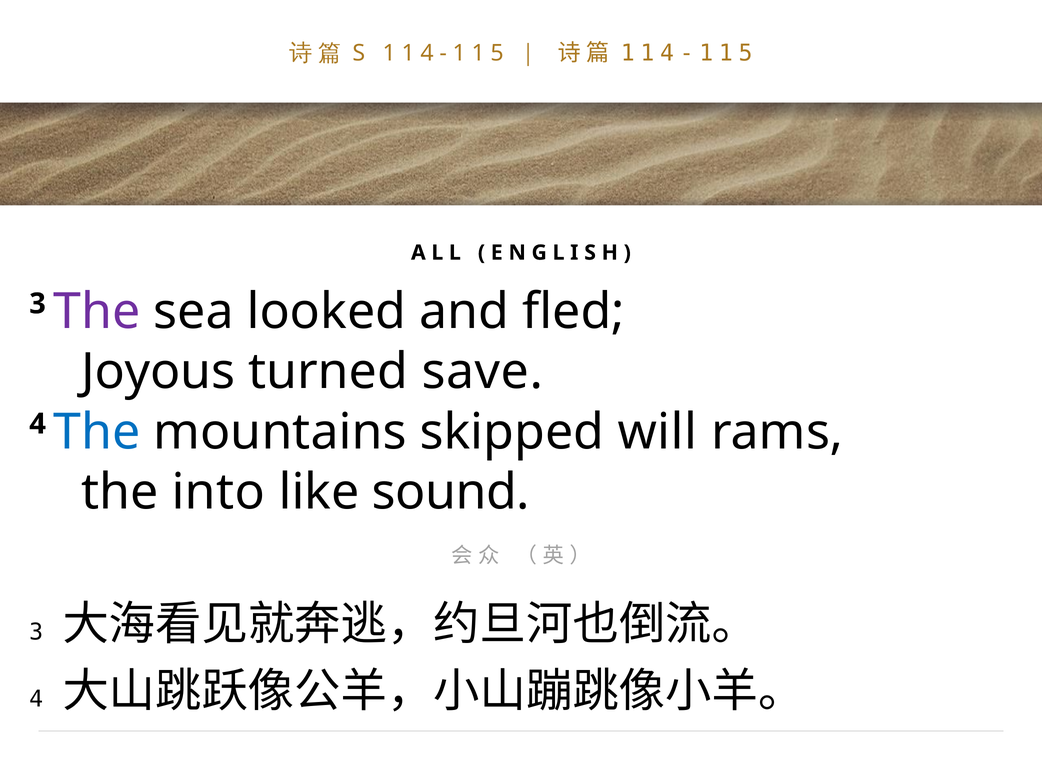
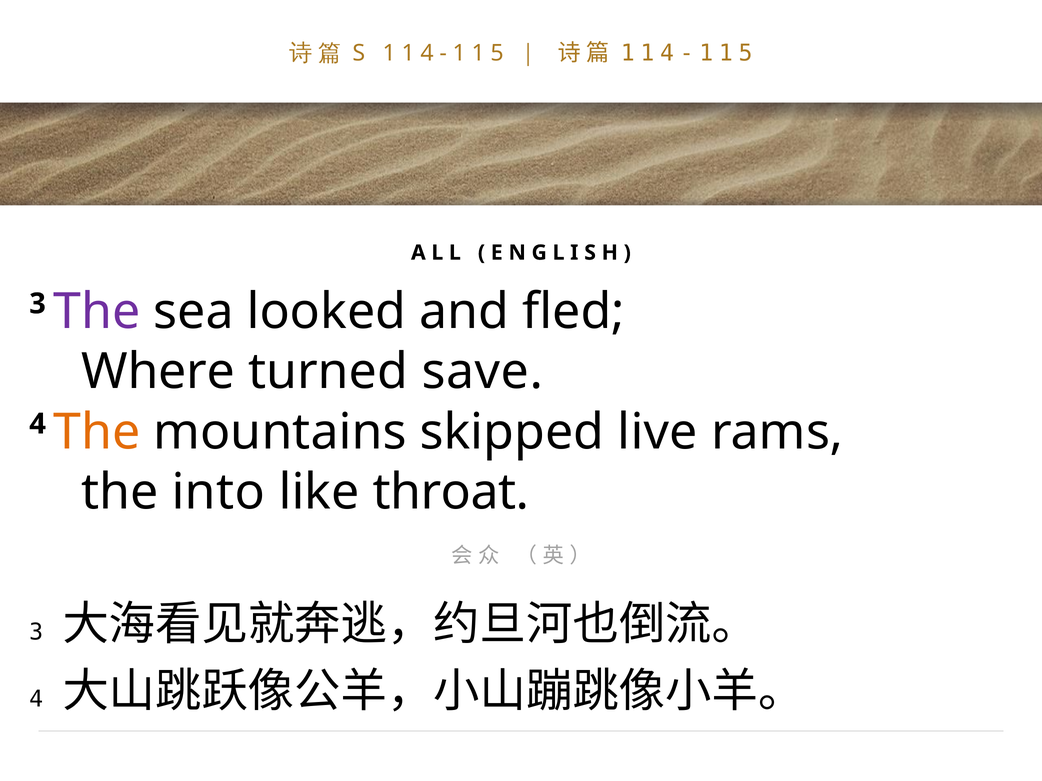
Joyous: Joyous -> Where
The at (97, 432) colour: blue -> orange
will: will -> live
sound: sound -> throat
